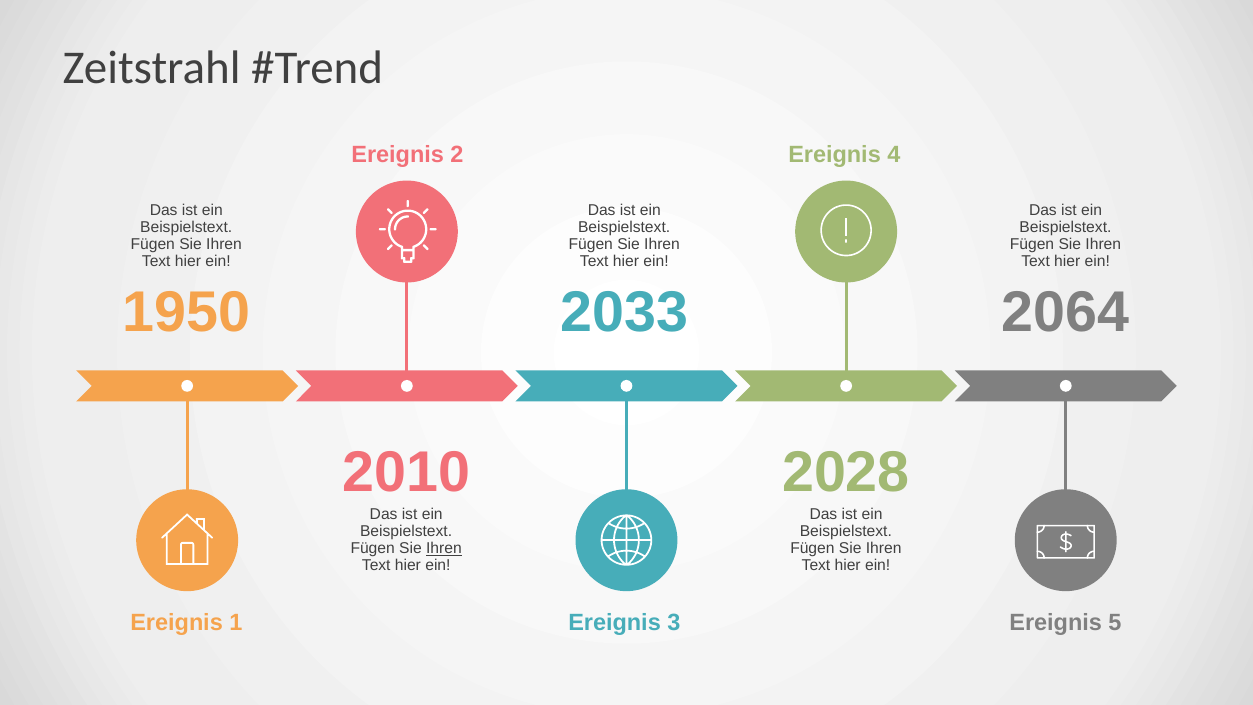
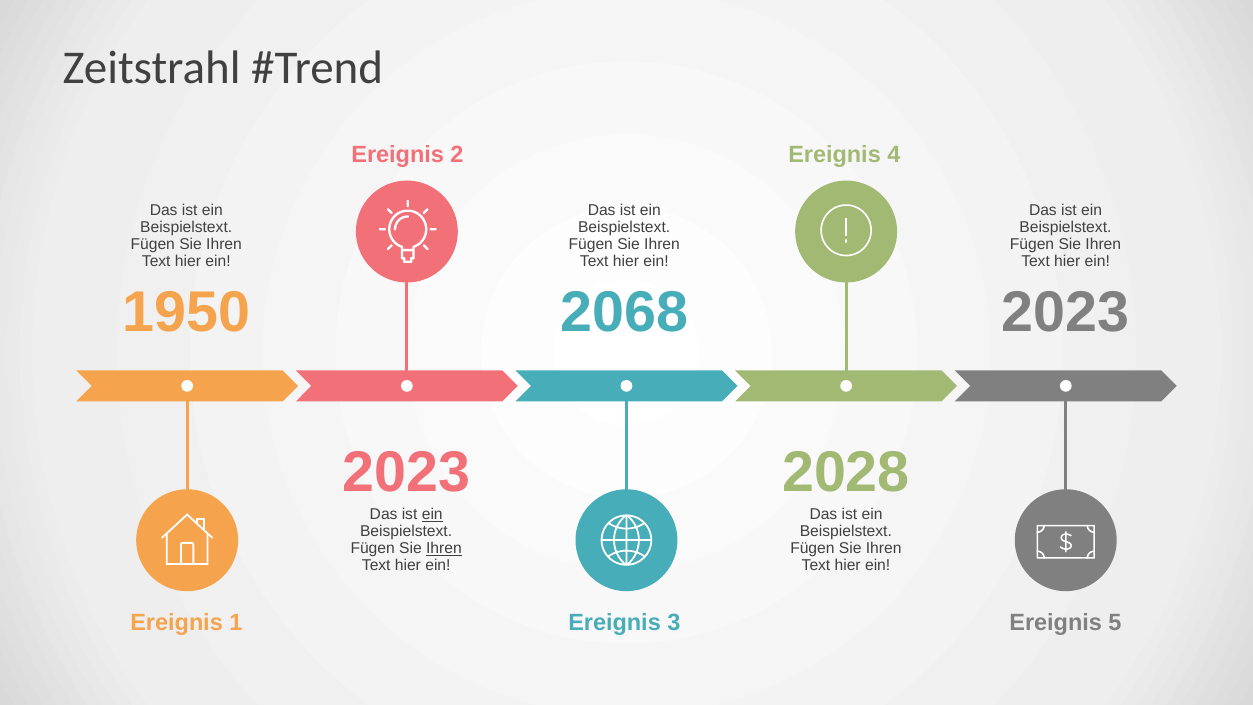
2033: 2033 -> 2068
2064 at (1066, 312): 2064 -> 2023
2010 at (406, 472): 2010 -> 2023
ein at (432, 514) underline: none -> present
